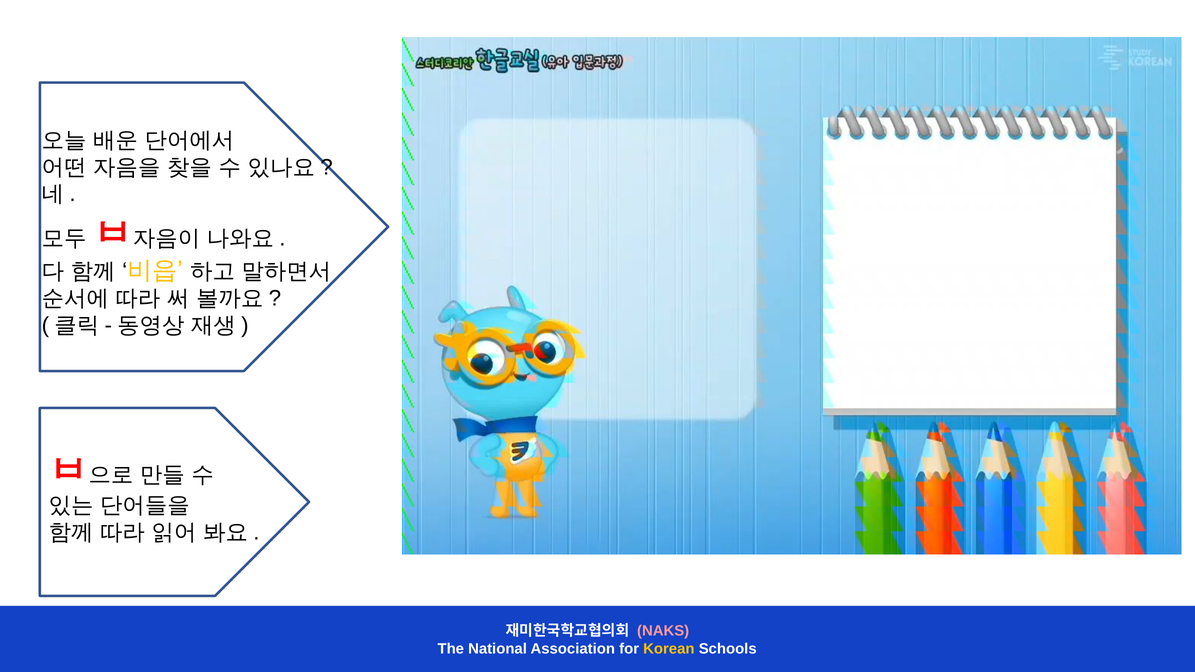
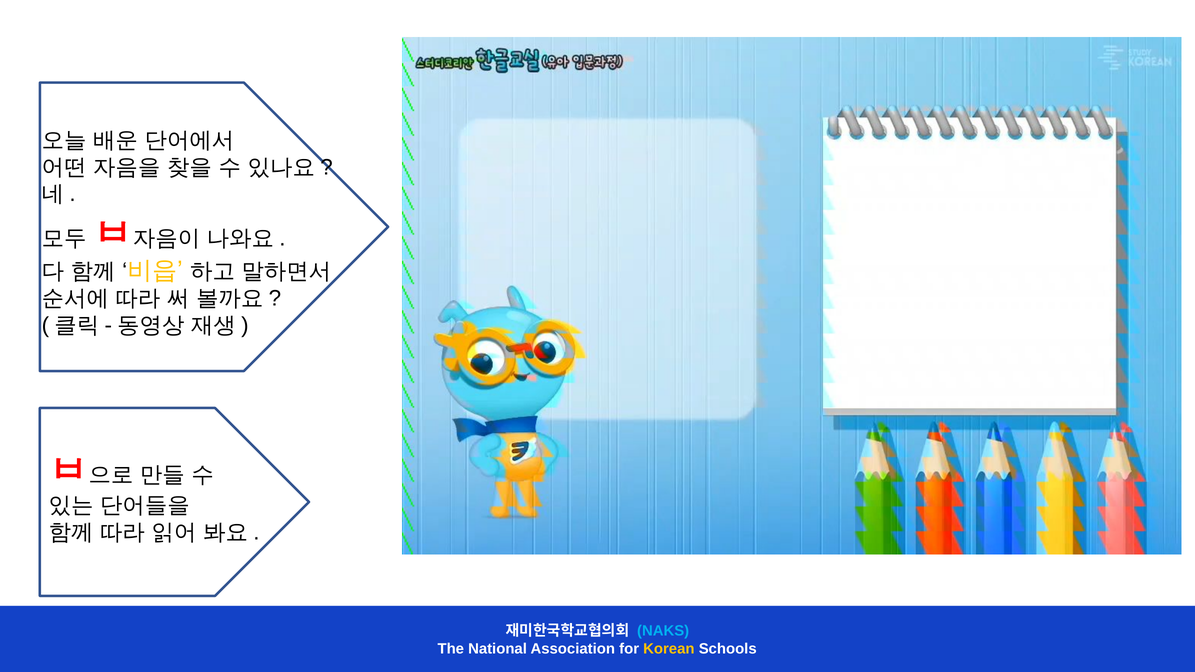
NAKS colour: pink -> light blue
